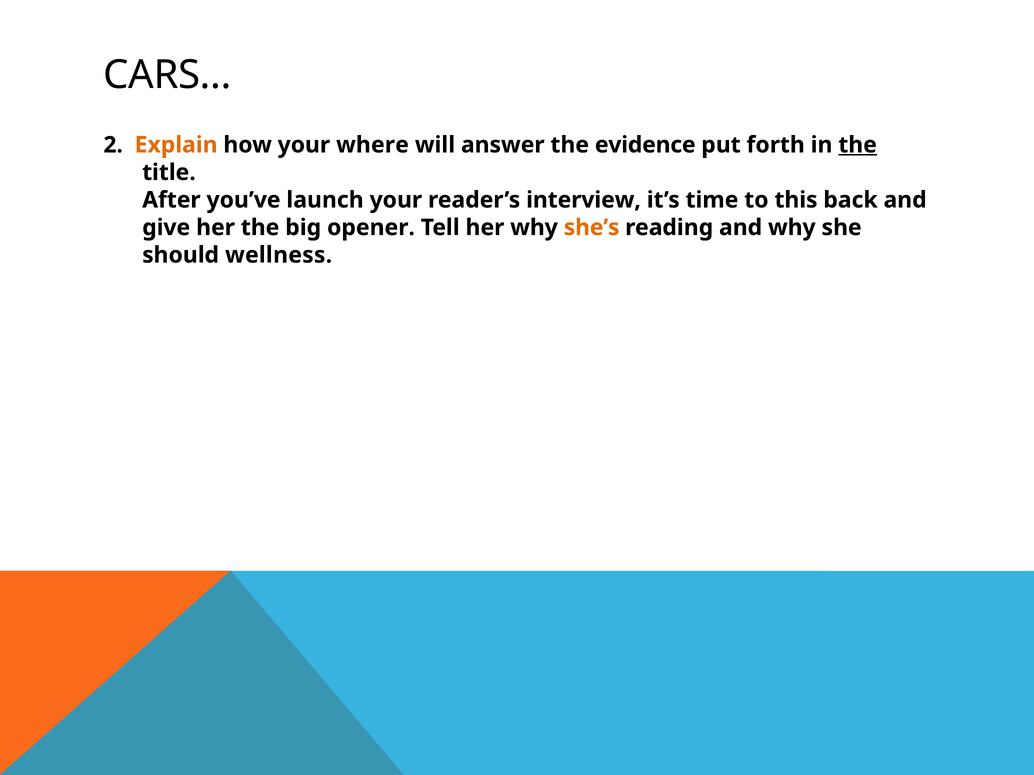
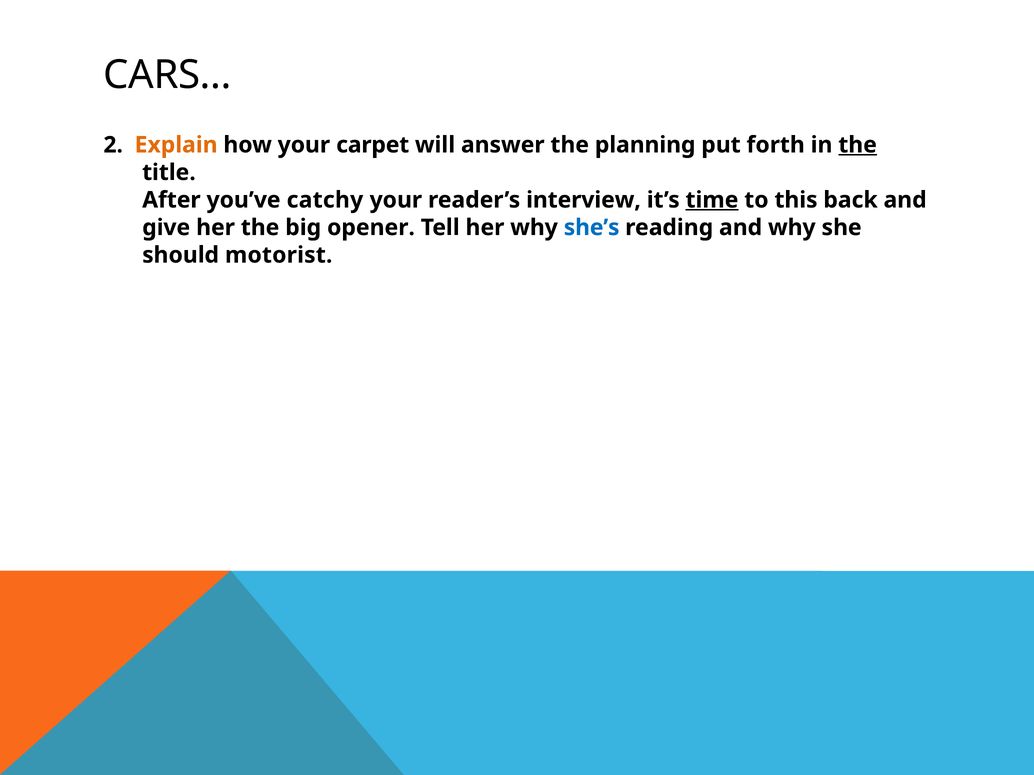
where: where -> carpet
evidence: evidence -> planning
launch: launch -> catchy
time underline: none -> present
she’s colour: orange -> blue
wellness: wellness -> motorist
